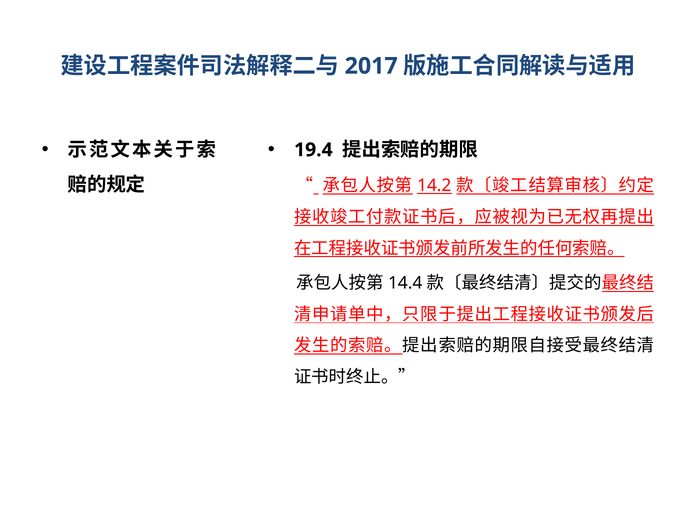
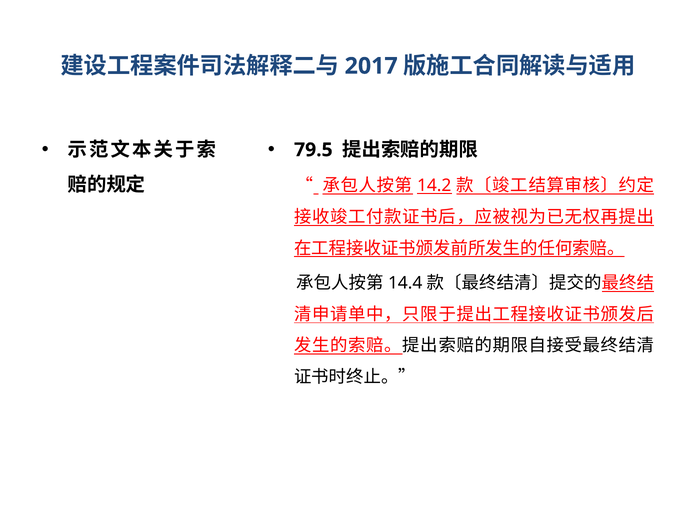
19.4: 19.4 -> 79.5
